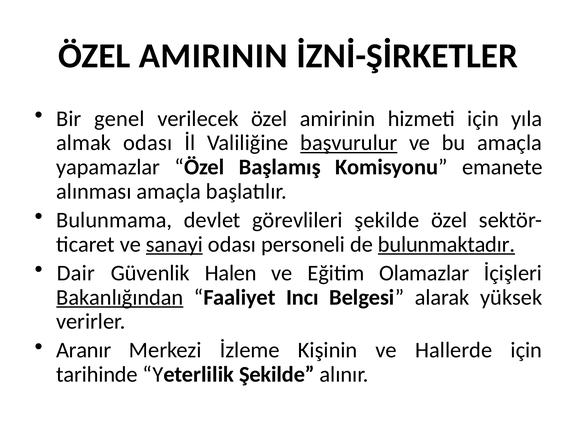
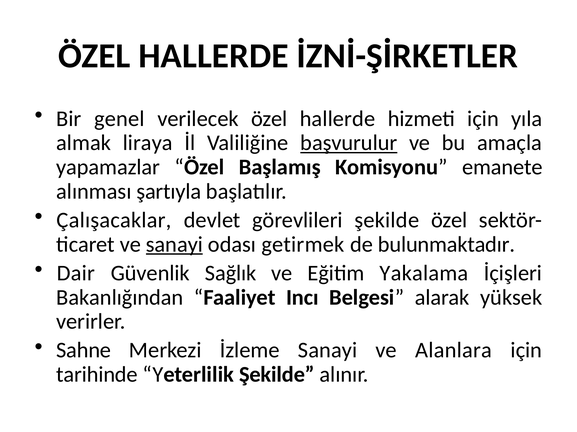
AMIRININ at (213, 56): AMIRININ -> HALLERDE
verilecek özel amirinin: amirinin -> hallerde
almak odası: odası -> liraya
alınması amaçla: amaçla -> şartıyla
Bulunmama: Bulunmama -> Çalışacaklar
personeli: personeli -> getirmek
bulunmaktadır underline: present -> none
Halen: Halen -> Sağlık
Olamazlar: Olamazlar -> Yakalama
Bakanlığından underline: present -> none
Aranır: Aranır -> Sahne
İzleme Kişinin: Kişinin -> Sanayi
Hallerde: Hallerde -> Alanlara
